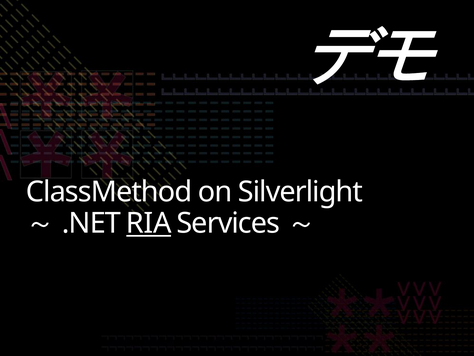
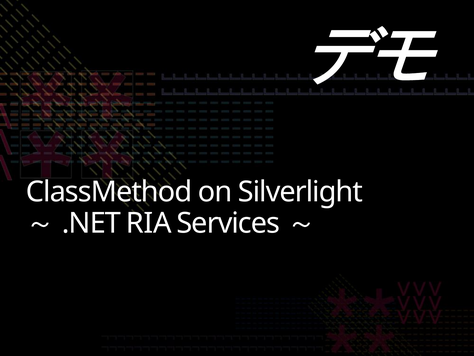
RIA underline: present -> none
